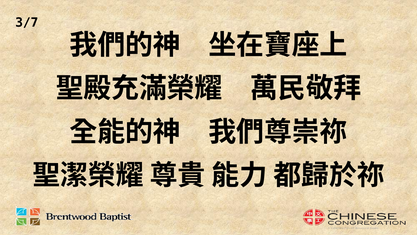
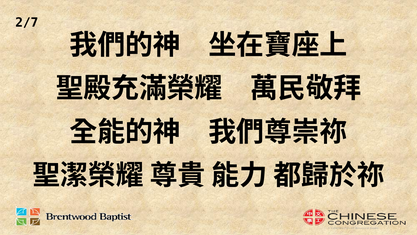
3/7: 3/7 -> 2/7
